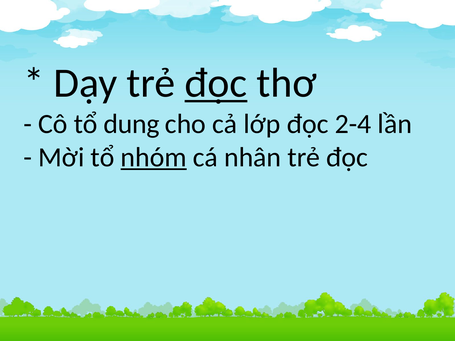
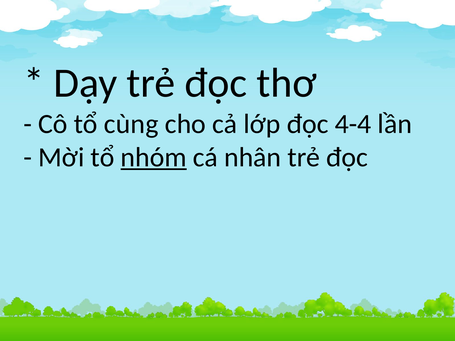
đọc at (216, 83) underline: present -> none
dung: dung -> cùng
2-4: 2-4 -> 4-4
